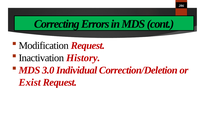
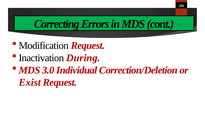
History: History -> During
